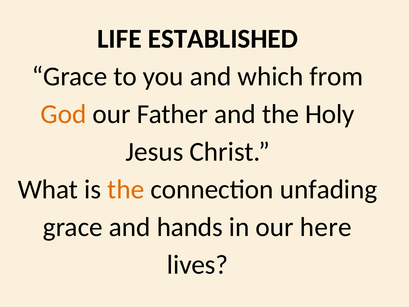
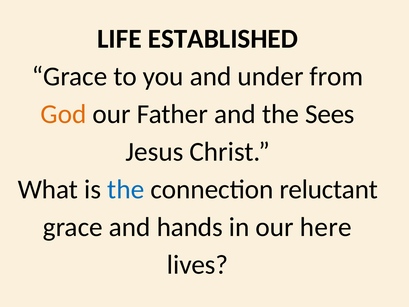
which: which -> under
Holy: Holy -> Sees
the at (126, 189) colour: orange -> blue
unfading: unfading -> reluctant
